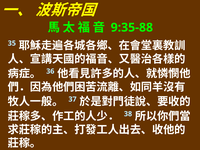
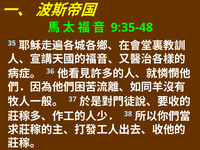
9:35-88: 9:35-88 -> 9:35-48
